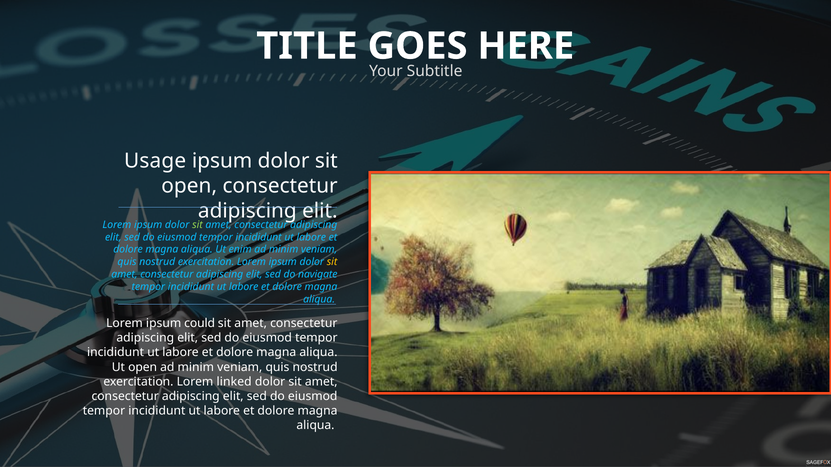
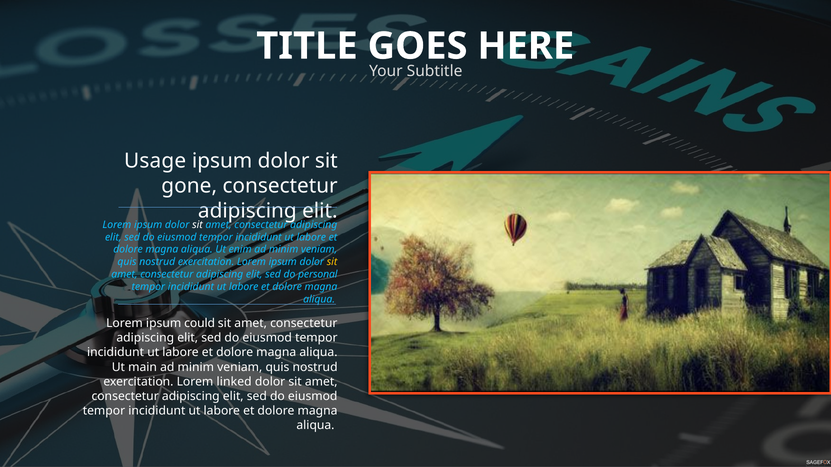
open at (189, 186): open -> gone
sit at (197, 225) colour: light green -> white
navigate: navigate -> personal
Ut open: open -> main
